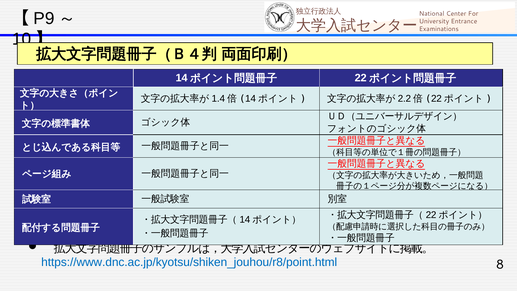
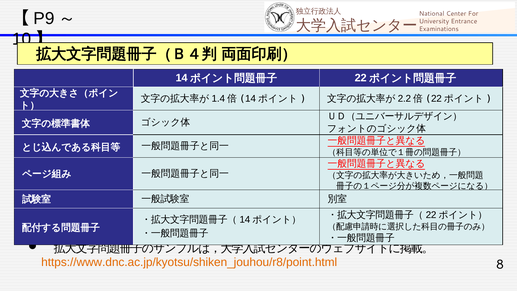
https://www.dnc.ac.jp/kyotsu/shiken_jouhou/r8/point.html colour: blue -> orange
